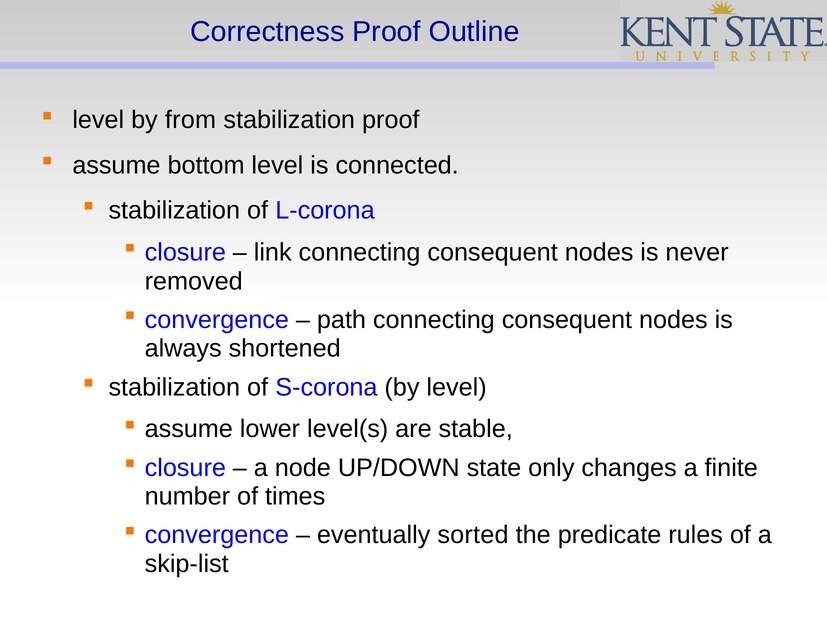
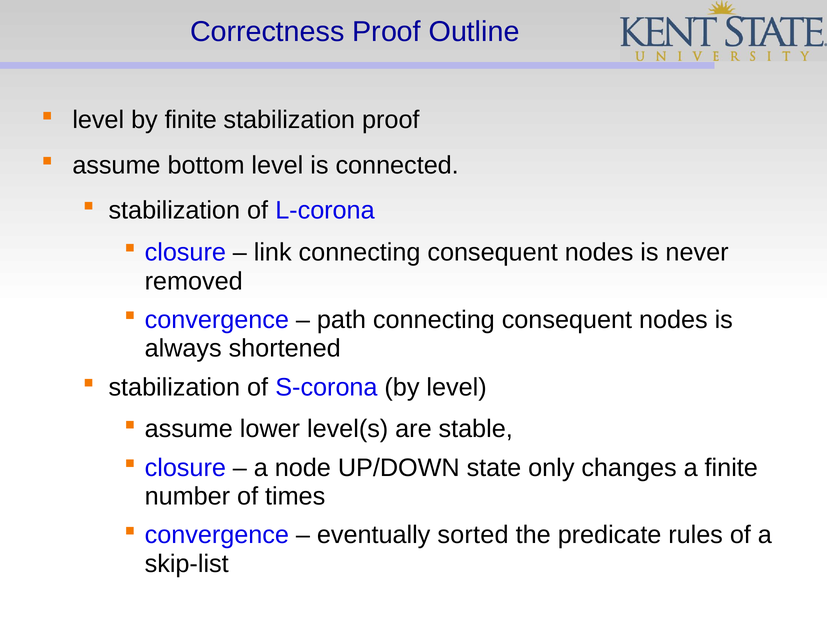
by from: from -> finite
